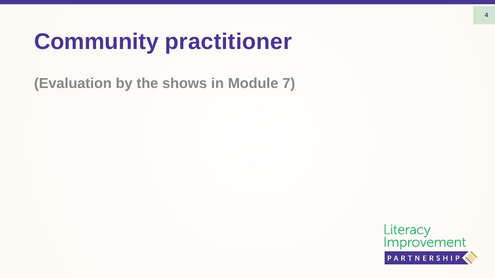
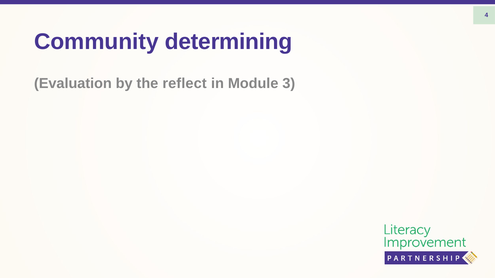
practitioner: practitioner -> determining
shows: shows -> reflect
7: 7 -> 3
